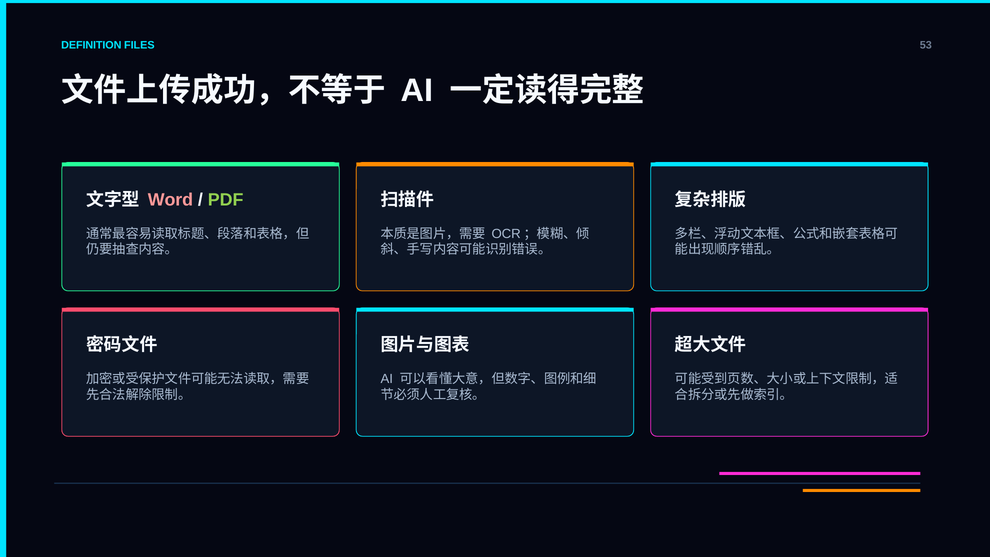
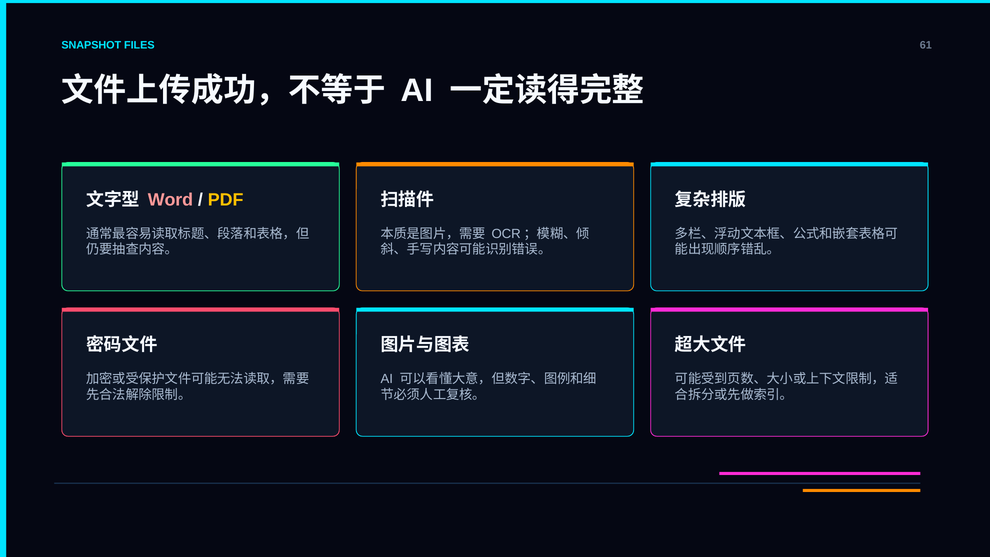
DEFINITION: DEFINITION -> SNAPSHOT
53: 53 -> 61
PDF colour: light green -> yellow
